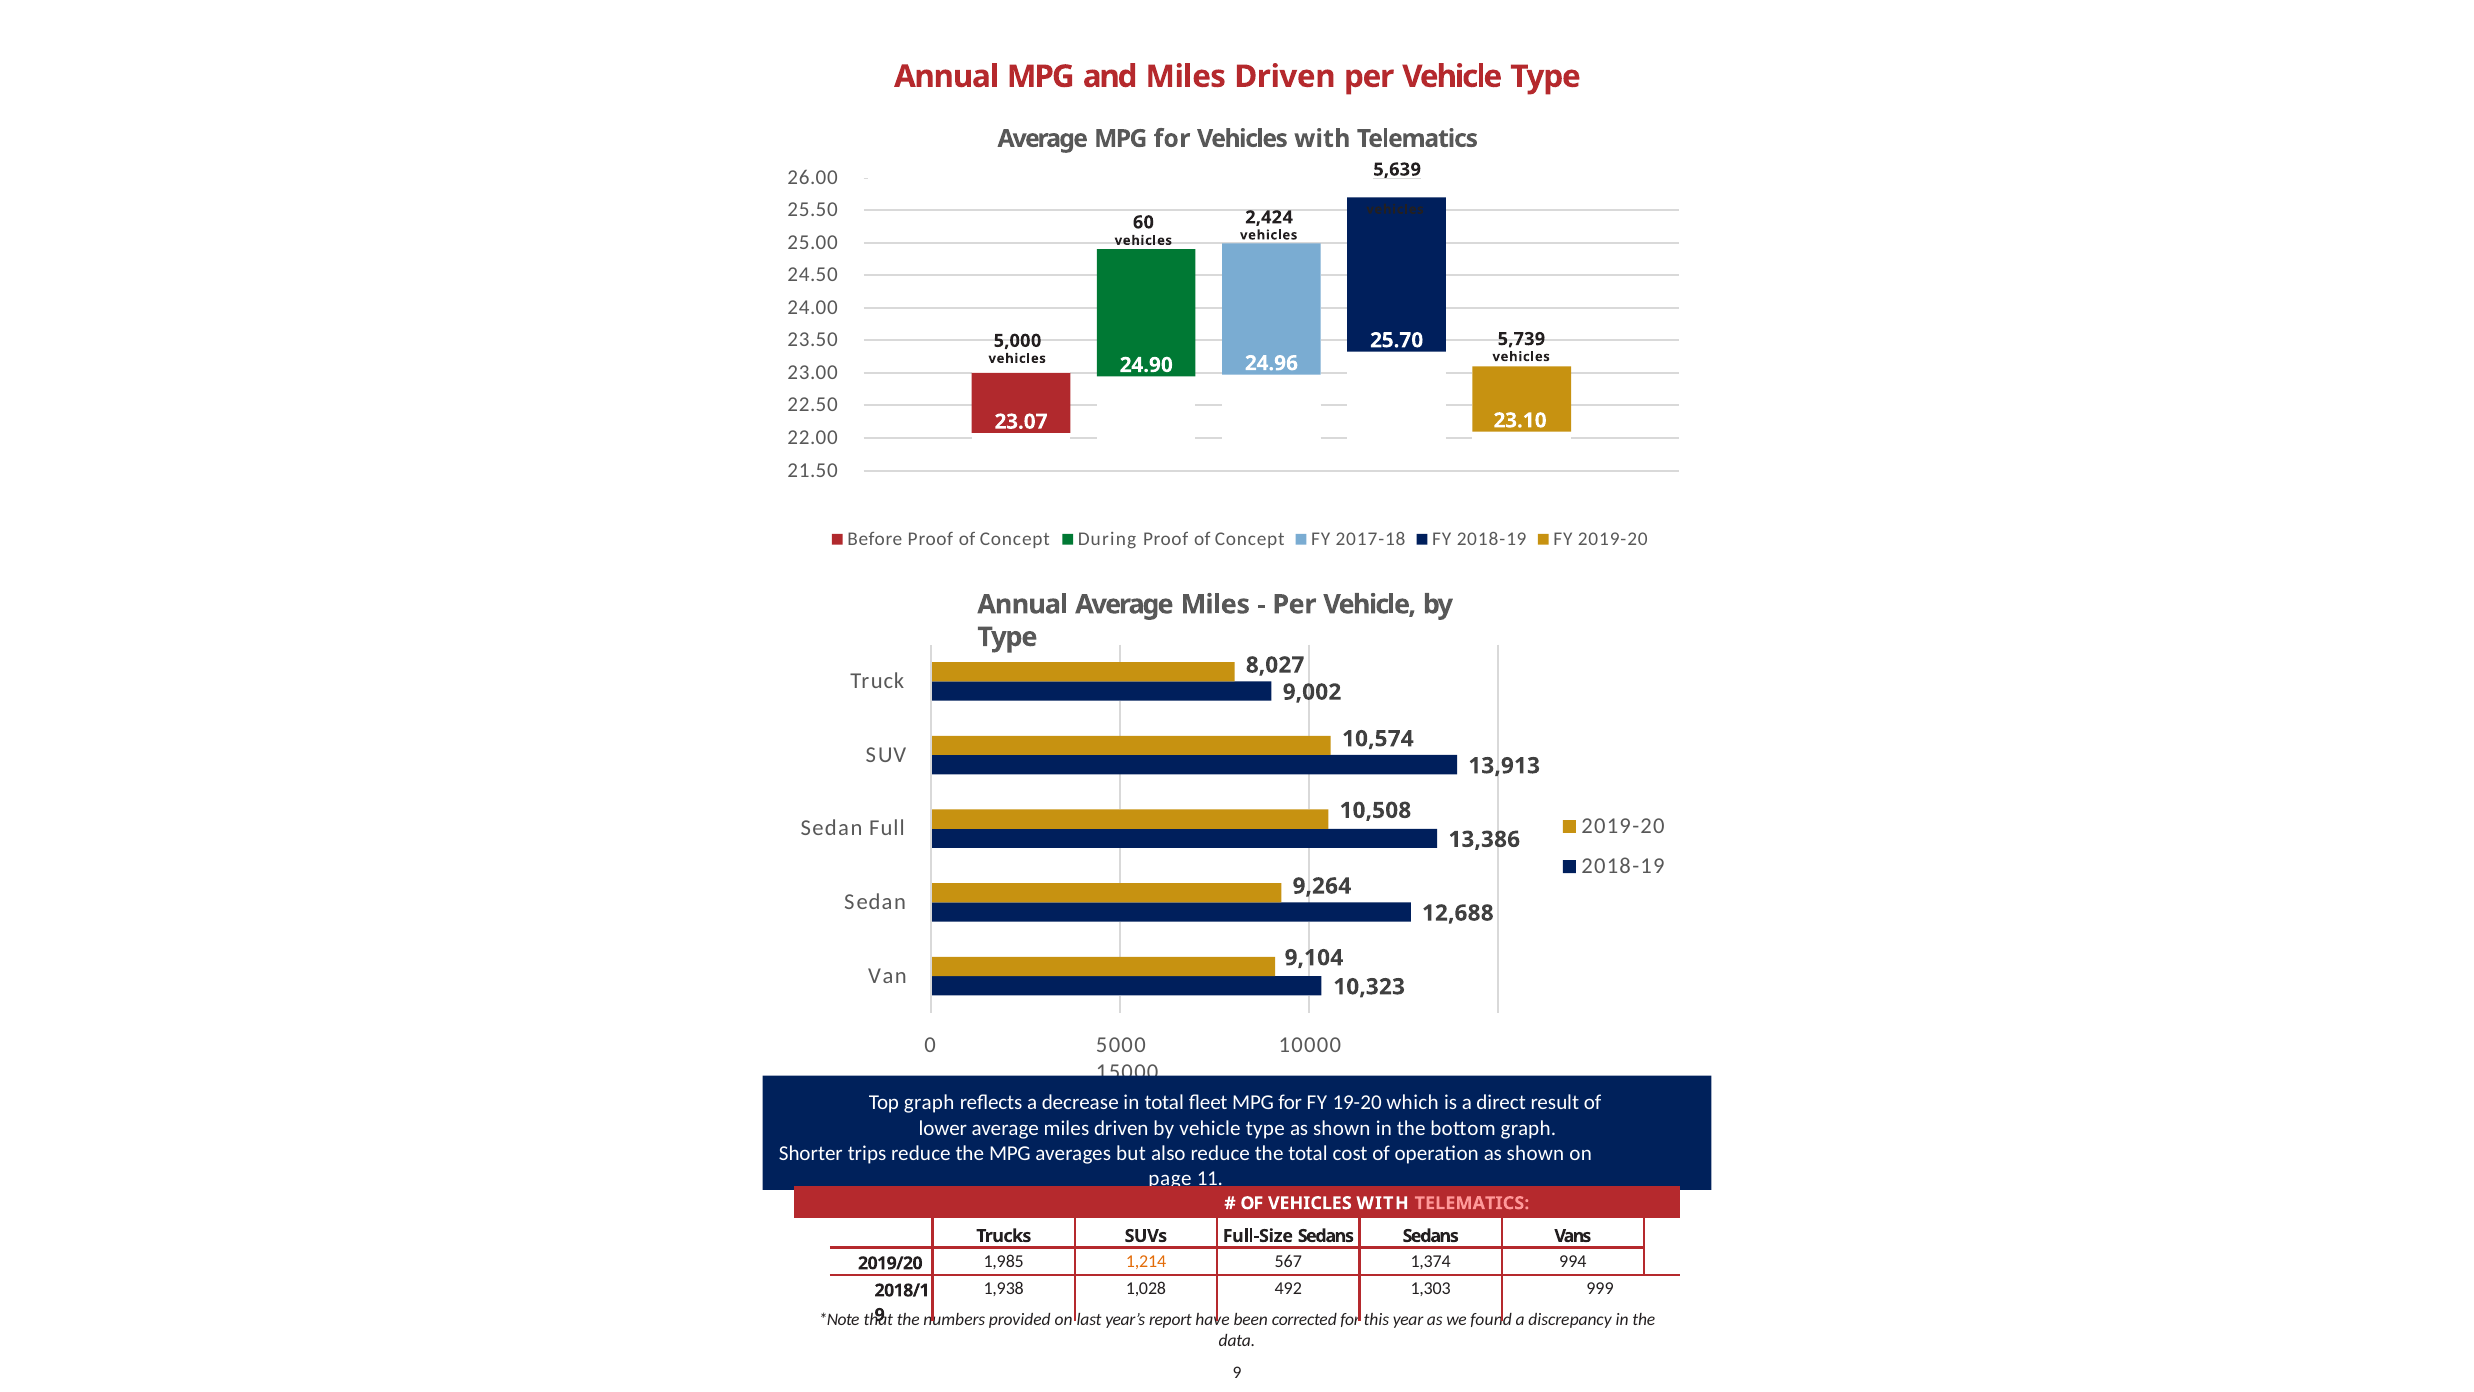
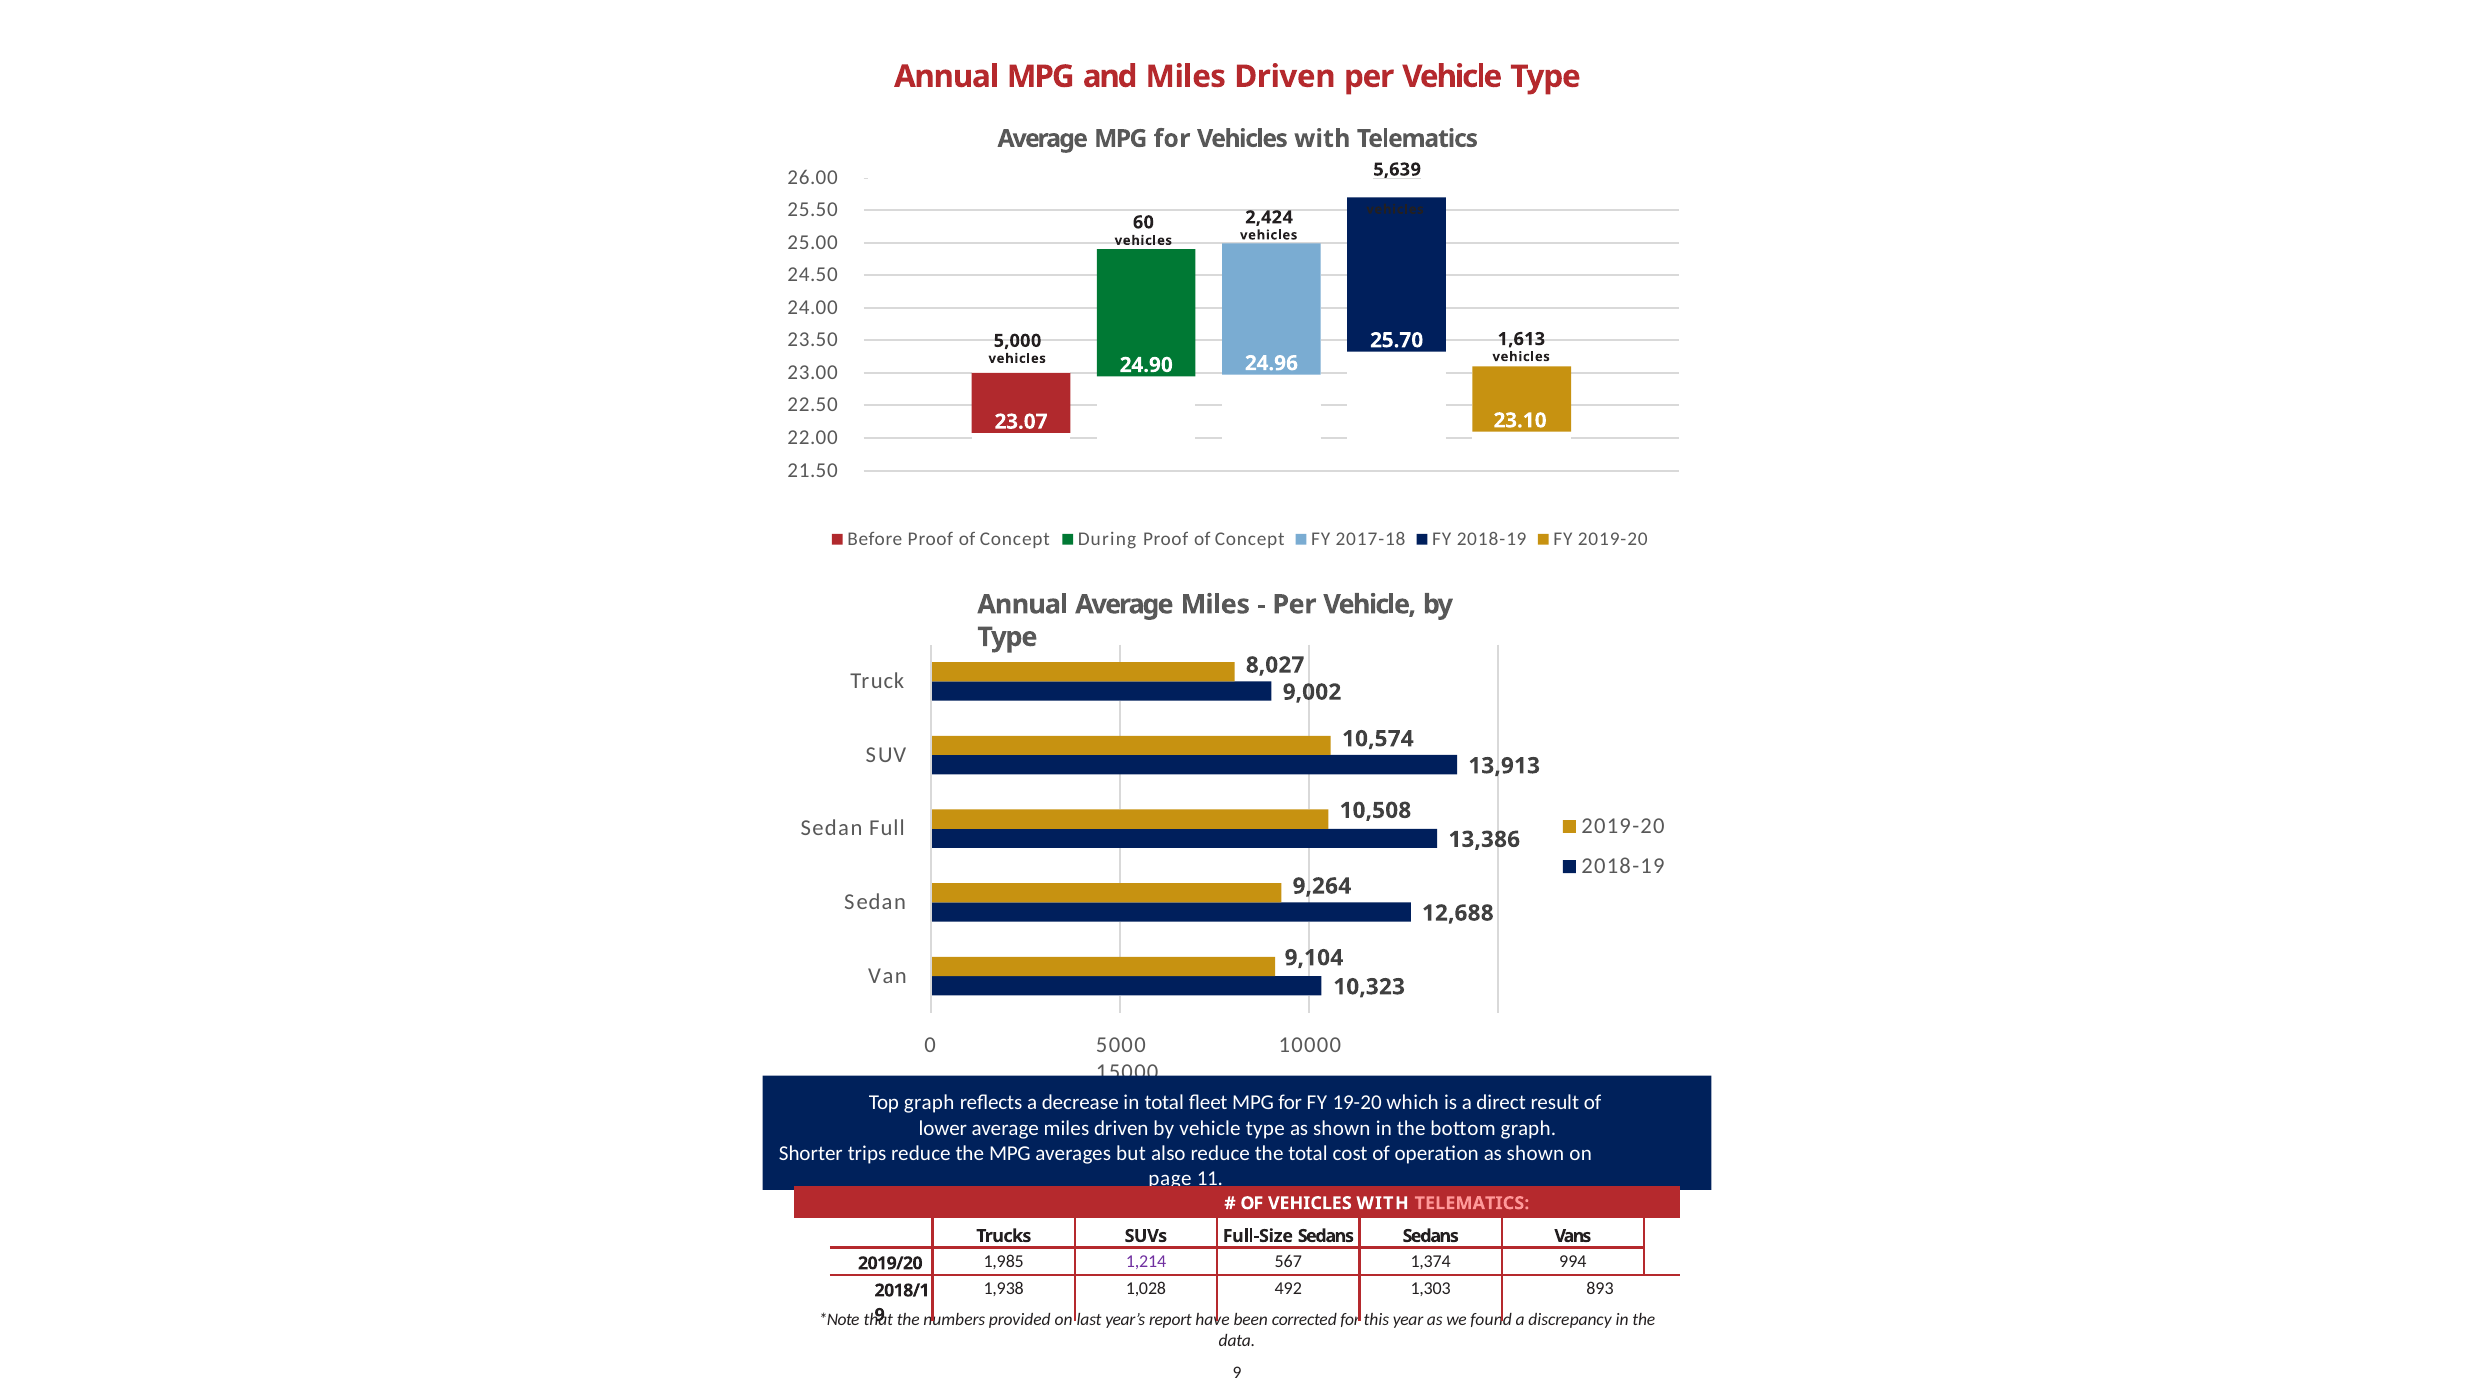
5,739: 5,739 -> 1,613
1,214 colour: orange -> purple
999: 999 -> 893
